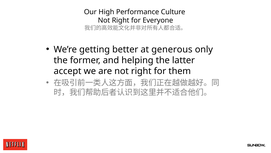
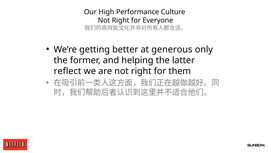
accept: accept -> reflect
